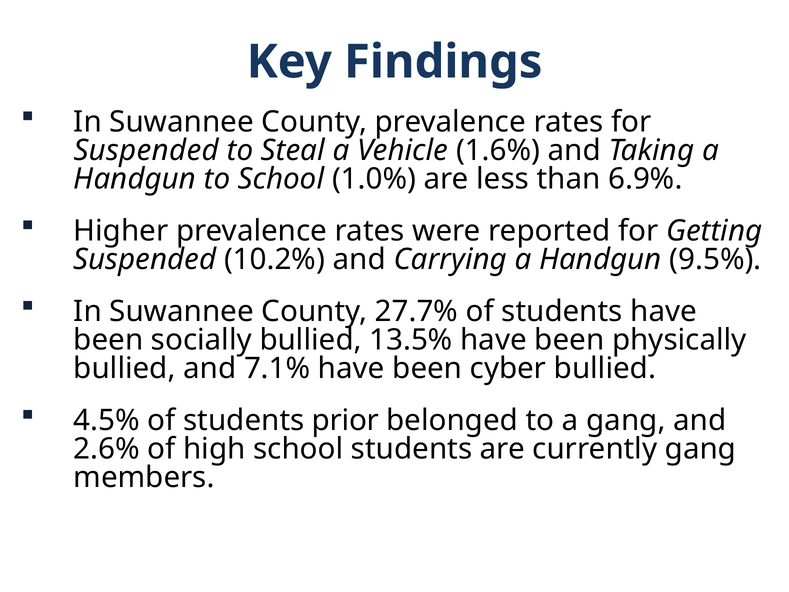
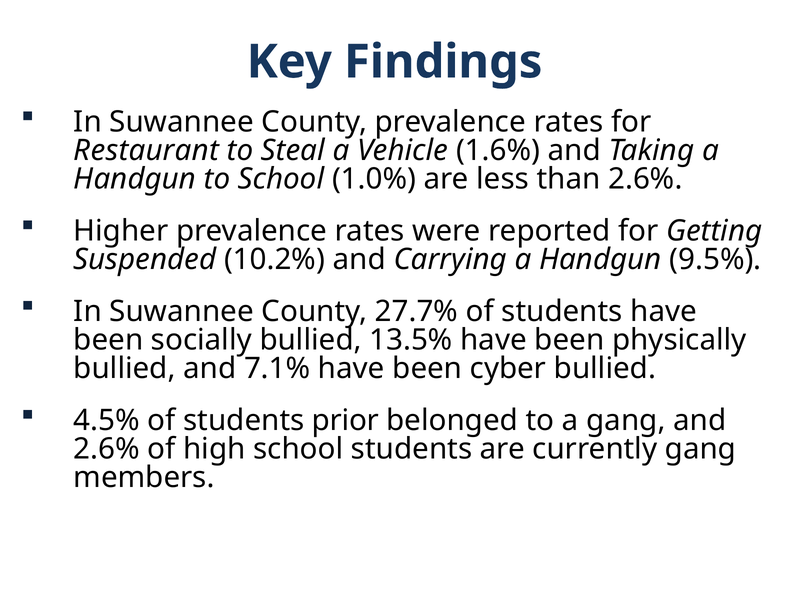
Suspended at (146, 150): Suspended -> Restaurant
than 6.9%: 6.9% -> 2.6%
